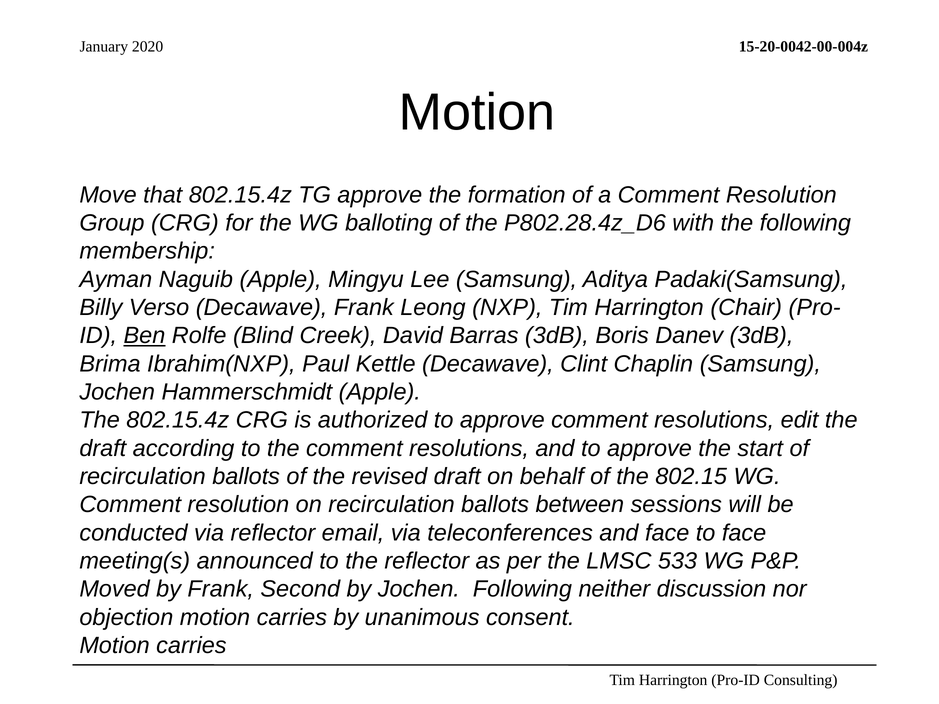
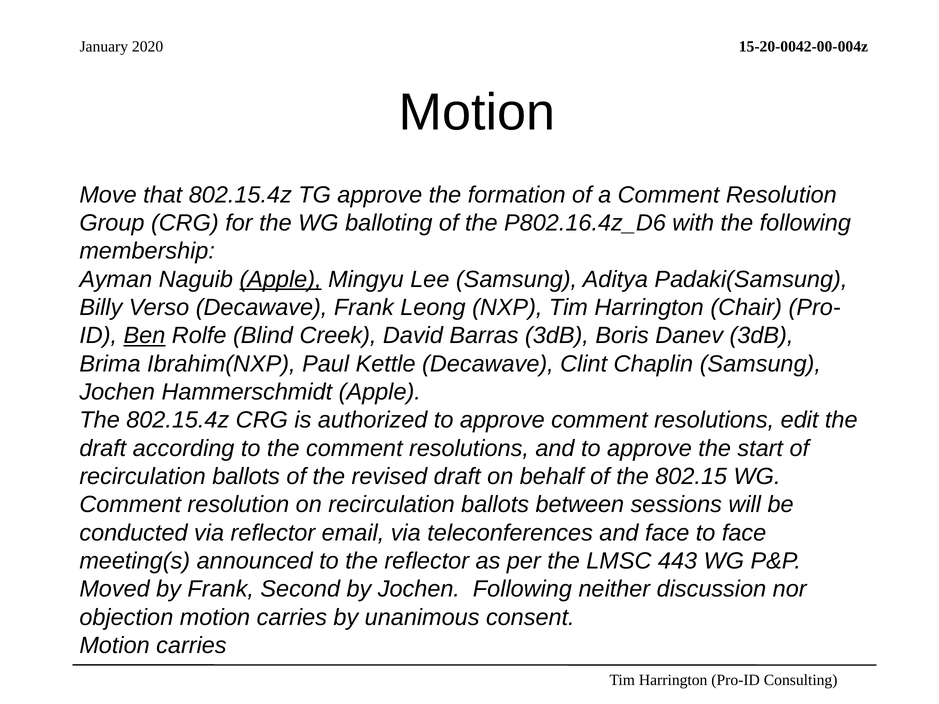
P802.28.4z_D6: P802.28.4z_D6 -> P802.16.4z_D6
Apple at (281, 279) underline: none -> present
533: 533 -> 443
